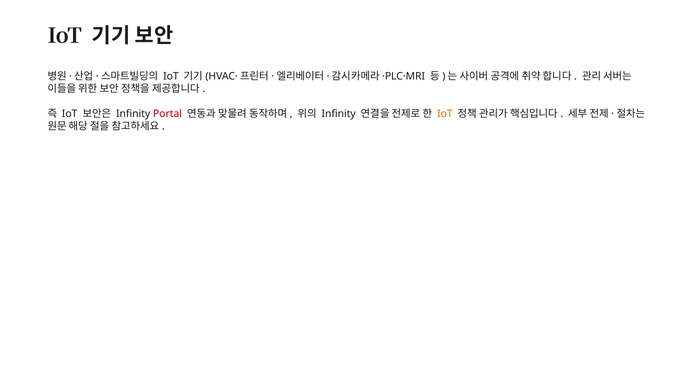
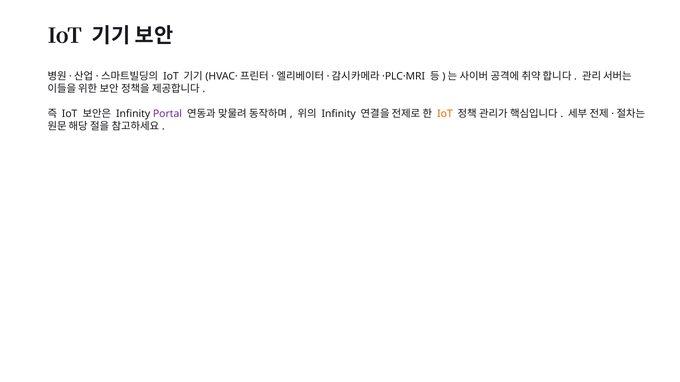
Portal colour: red -> purple
